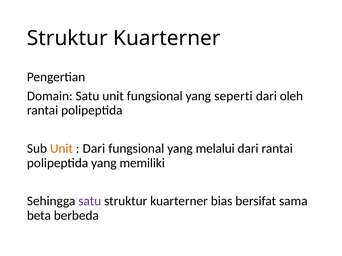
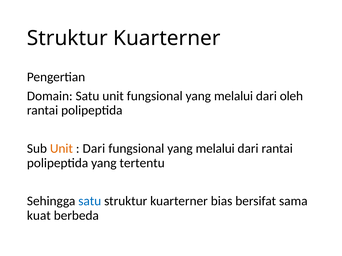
unit fungsional yang seperti: seperti -> melalui
memiliki: memiliki -> tertentu
satu at (90, 201) colour: purple -> blue
beta: beta -> kuat
